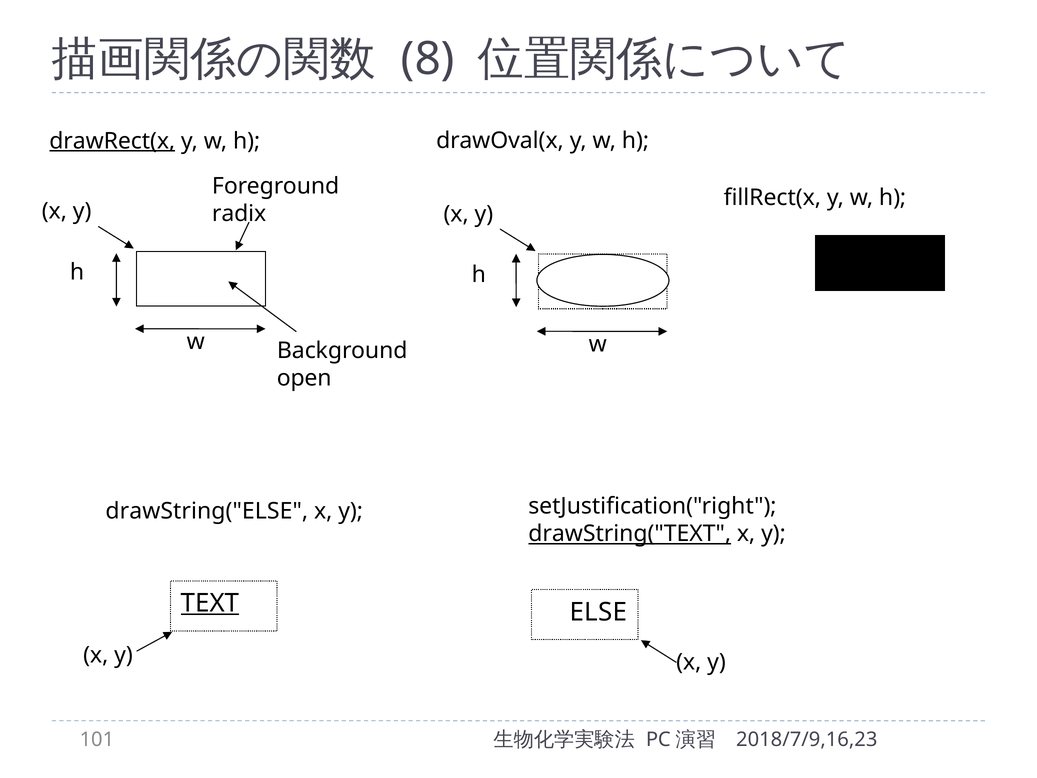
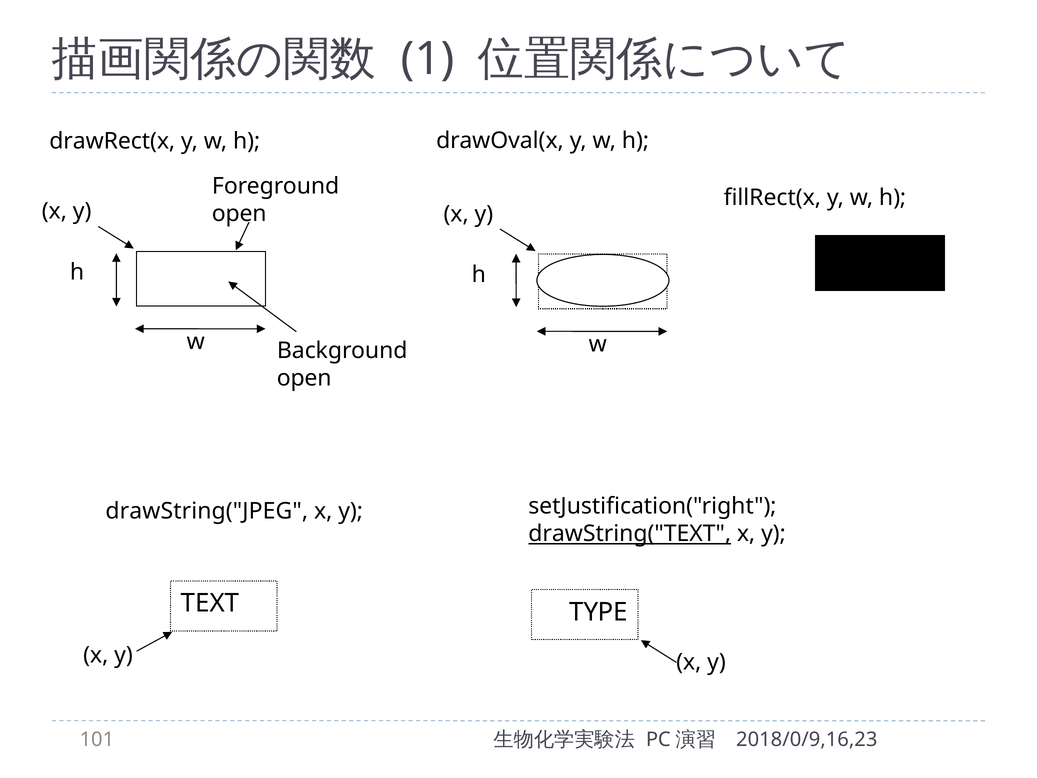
8: 8 -> 1
drawRect(x underline: present -> none
radix at (239, 214): radix -> open
drawString("ELSE: drawString("ELSE -> drawString("JPEG
TEXT underline: present -> none
ELSE: ELSE -> TYPE
2018/7/9,16,23: 2018/7/9,16,23 -> 2018/0/9,16,23
